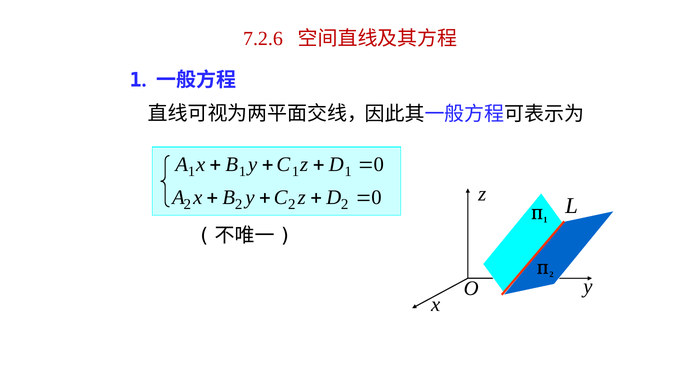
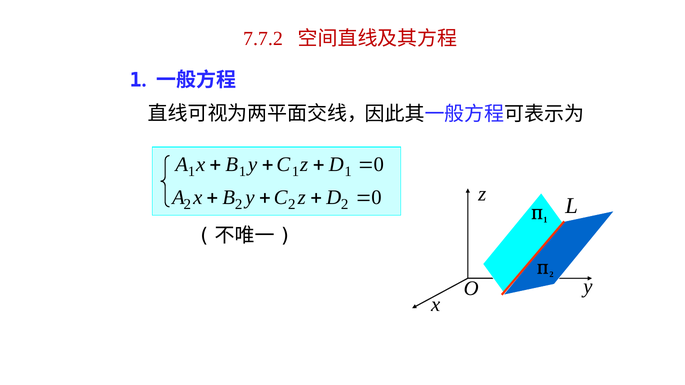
7.2.6: 7.2.6 -> 7.7.2
